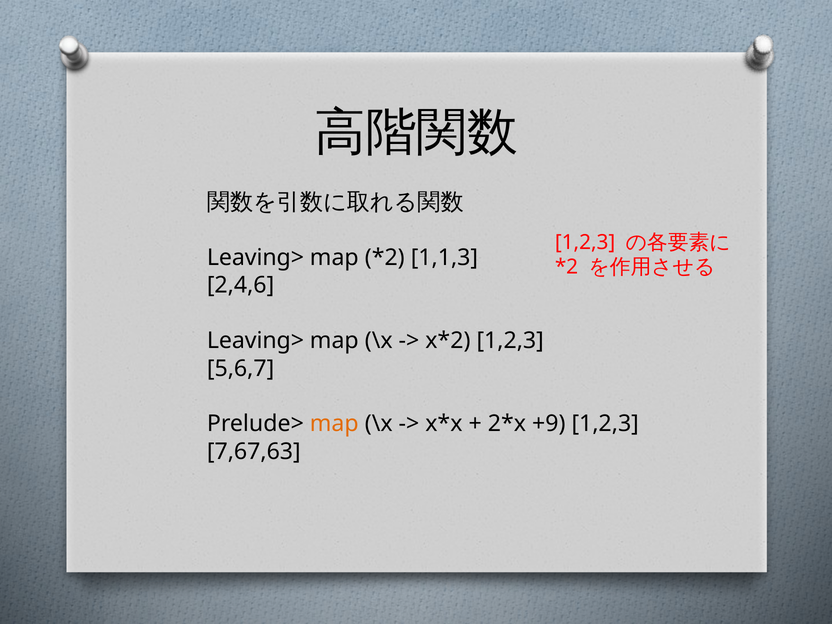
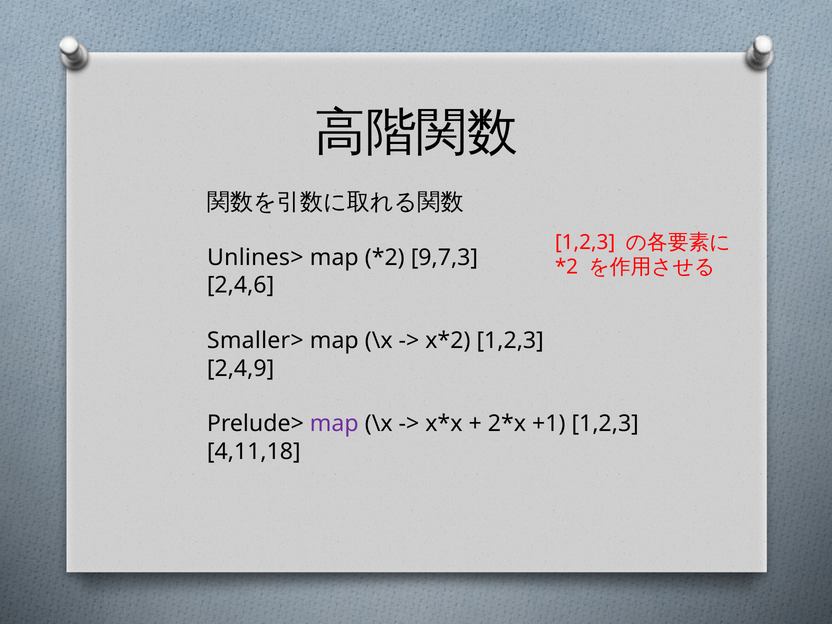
Leaving> at (255, 257): Leaving> -> Unlines>
1,1,3: 1,1,3 -> 9,7,3
Leaving> at (255, 341): Leaving> -> Smaller>
5,6,7: 5,6,7 -> 2,4,9
map at (334, 424) colour: orange -> purple
+9: +9 -> +1
7,67,63: 7,67,63 -> 4,11,18
